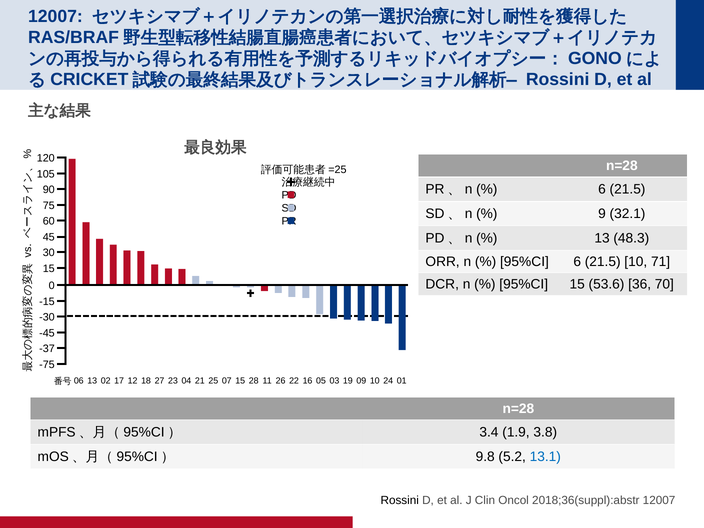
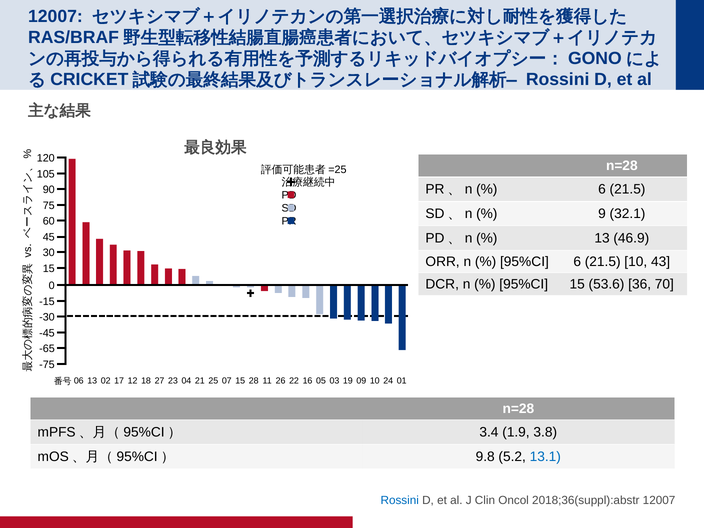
48.3: 48.3 -> 46.9
71: 71 -> 43
-37: -37 -> -65
Rossini at (400, 501) colour: black -> blue
